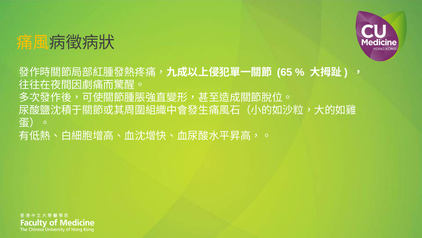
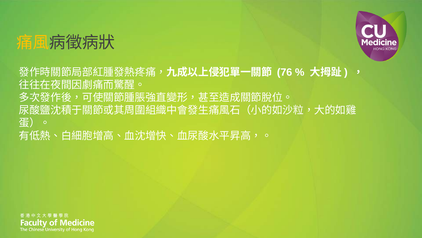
65: 65 -> 76
